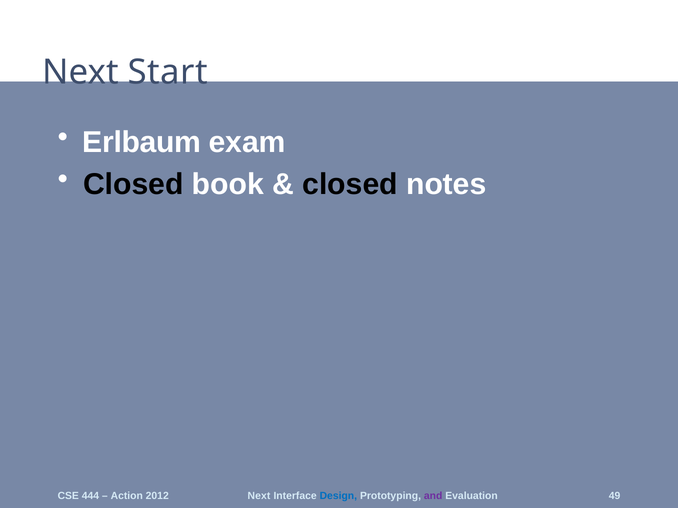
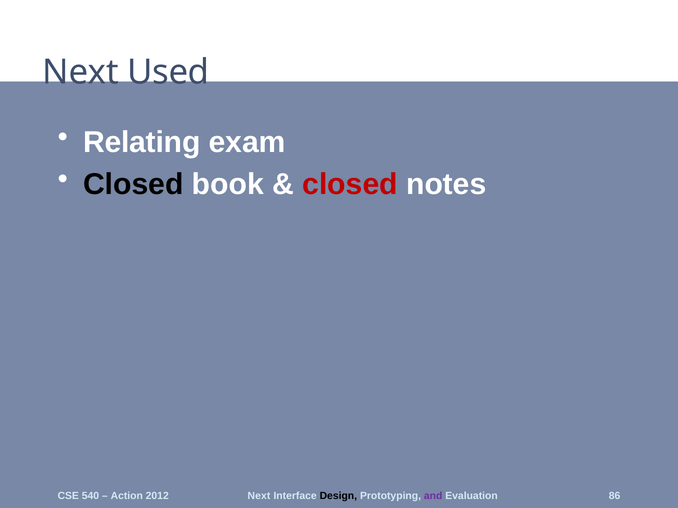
Start: Start -> Used
Erlbaum: Erlbaum -> Relating
closed at (350, 184) colour: black -> red
444: 444 -> 540
Design colour: blue -> black
49: 49 -> 86
